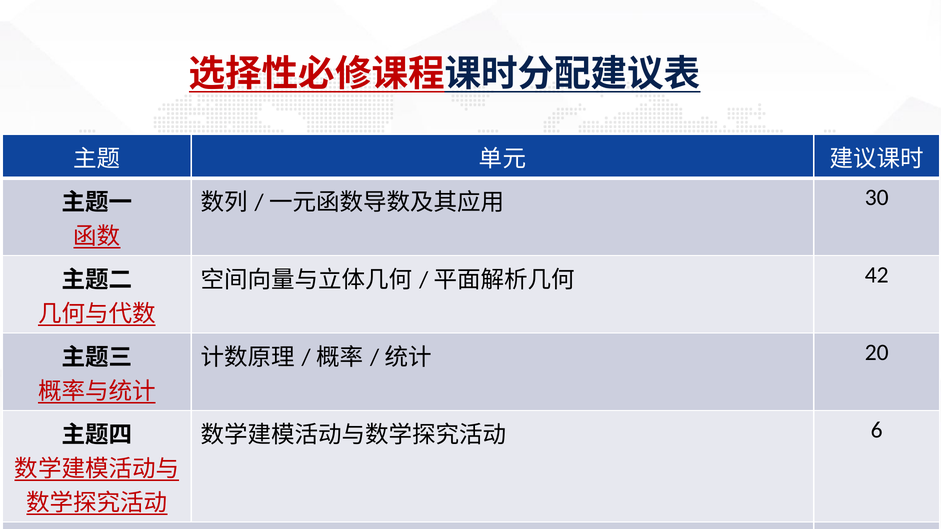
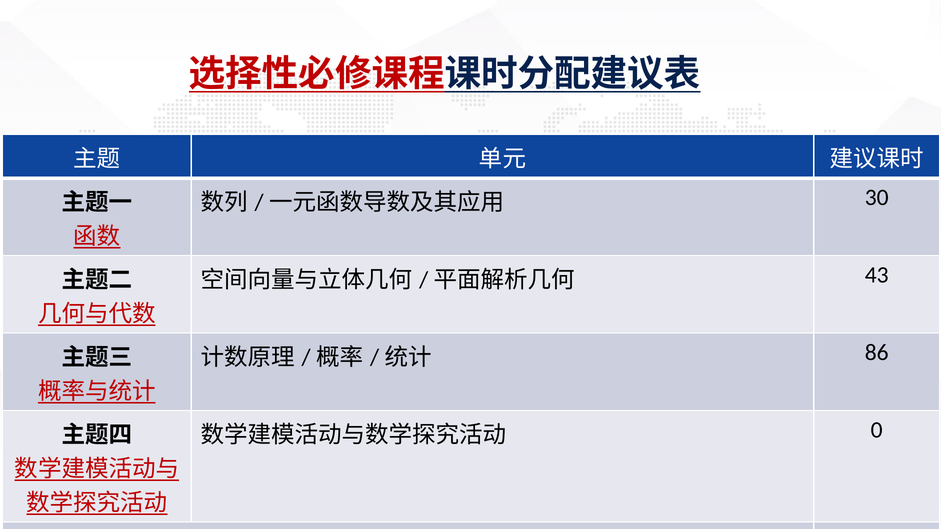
42: 42 -> 43
20: 20 -> 86
6: 6 -> 0
